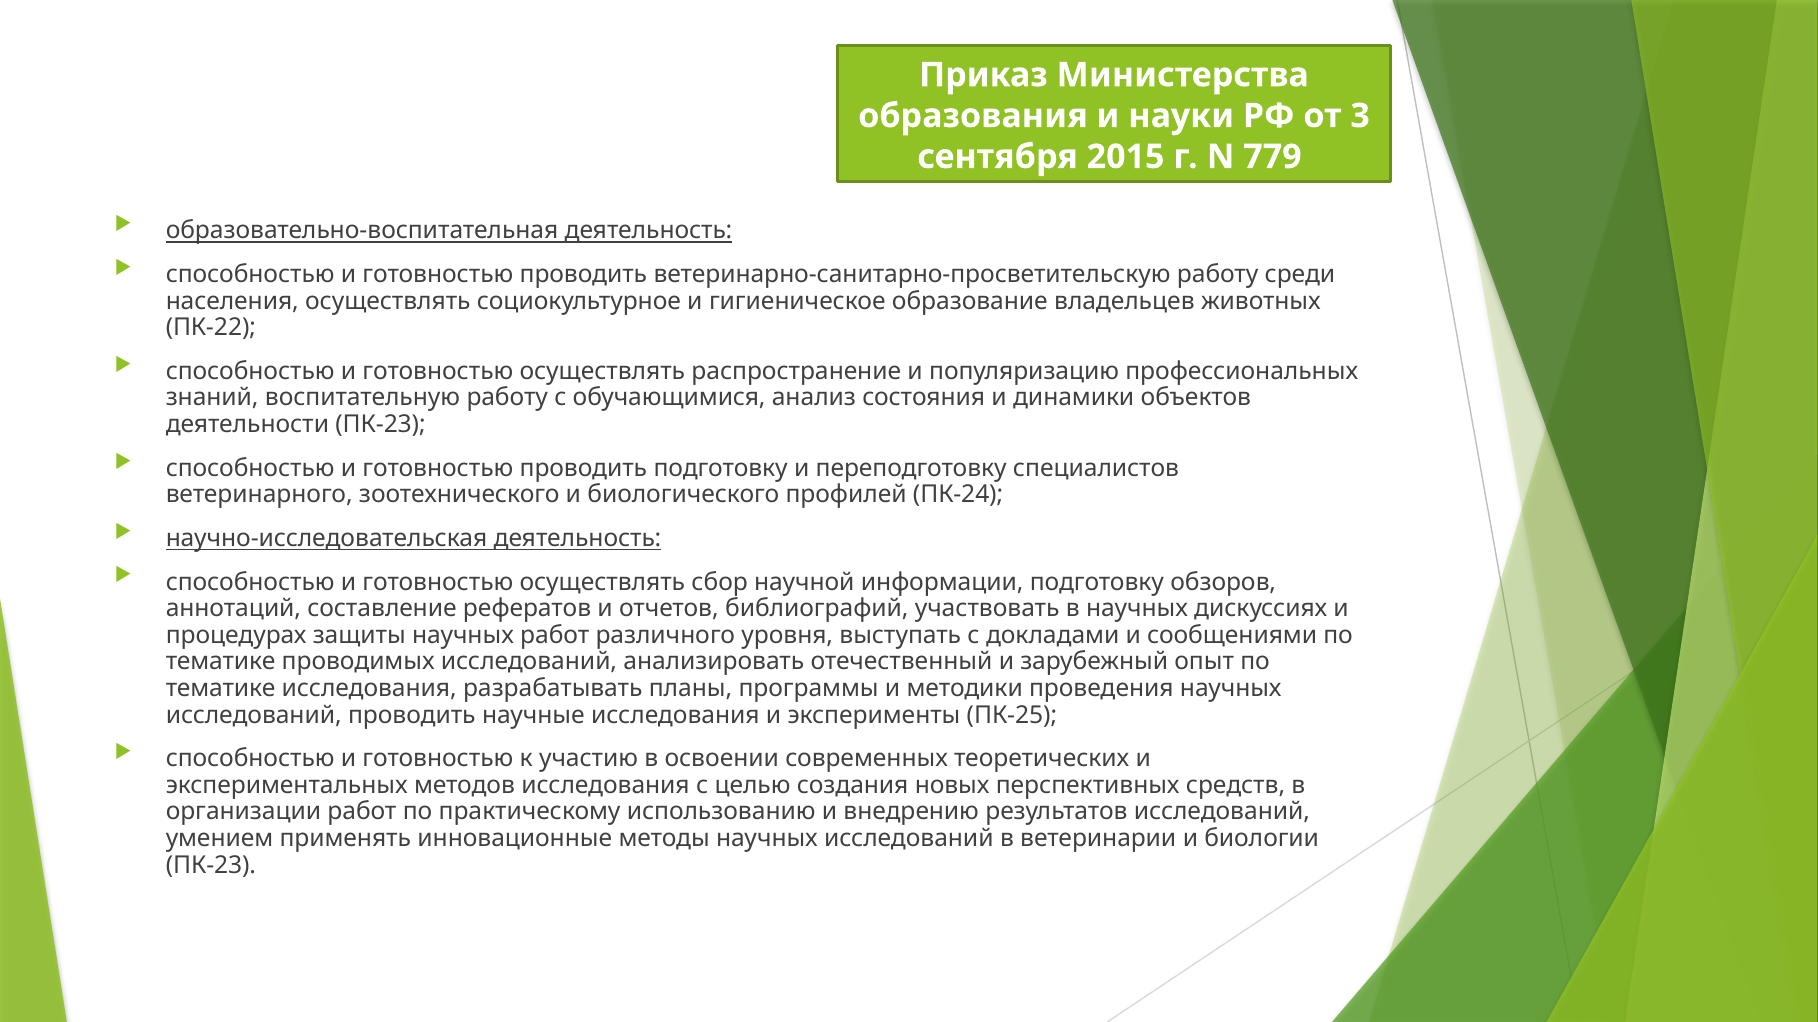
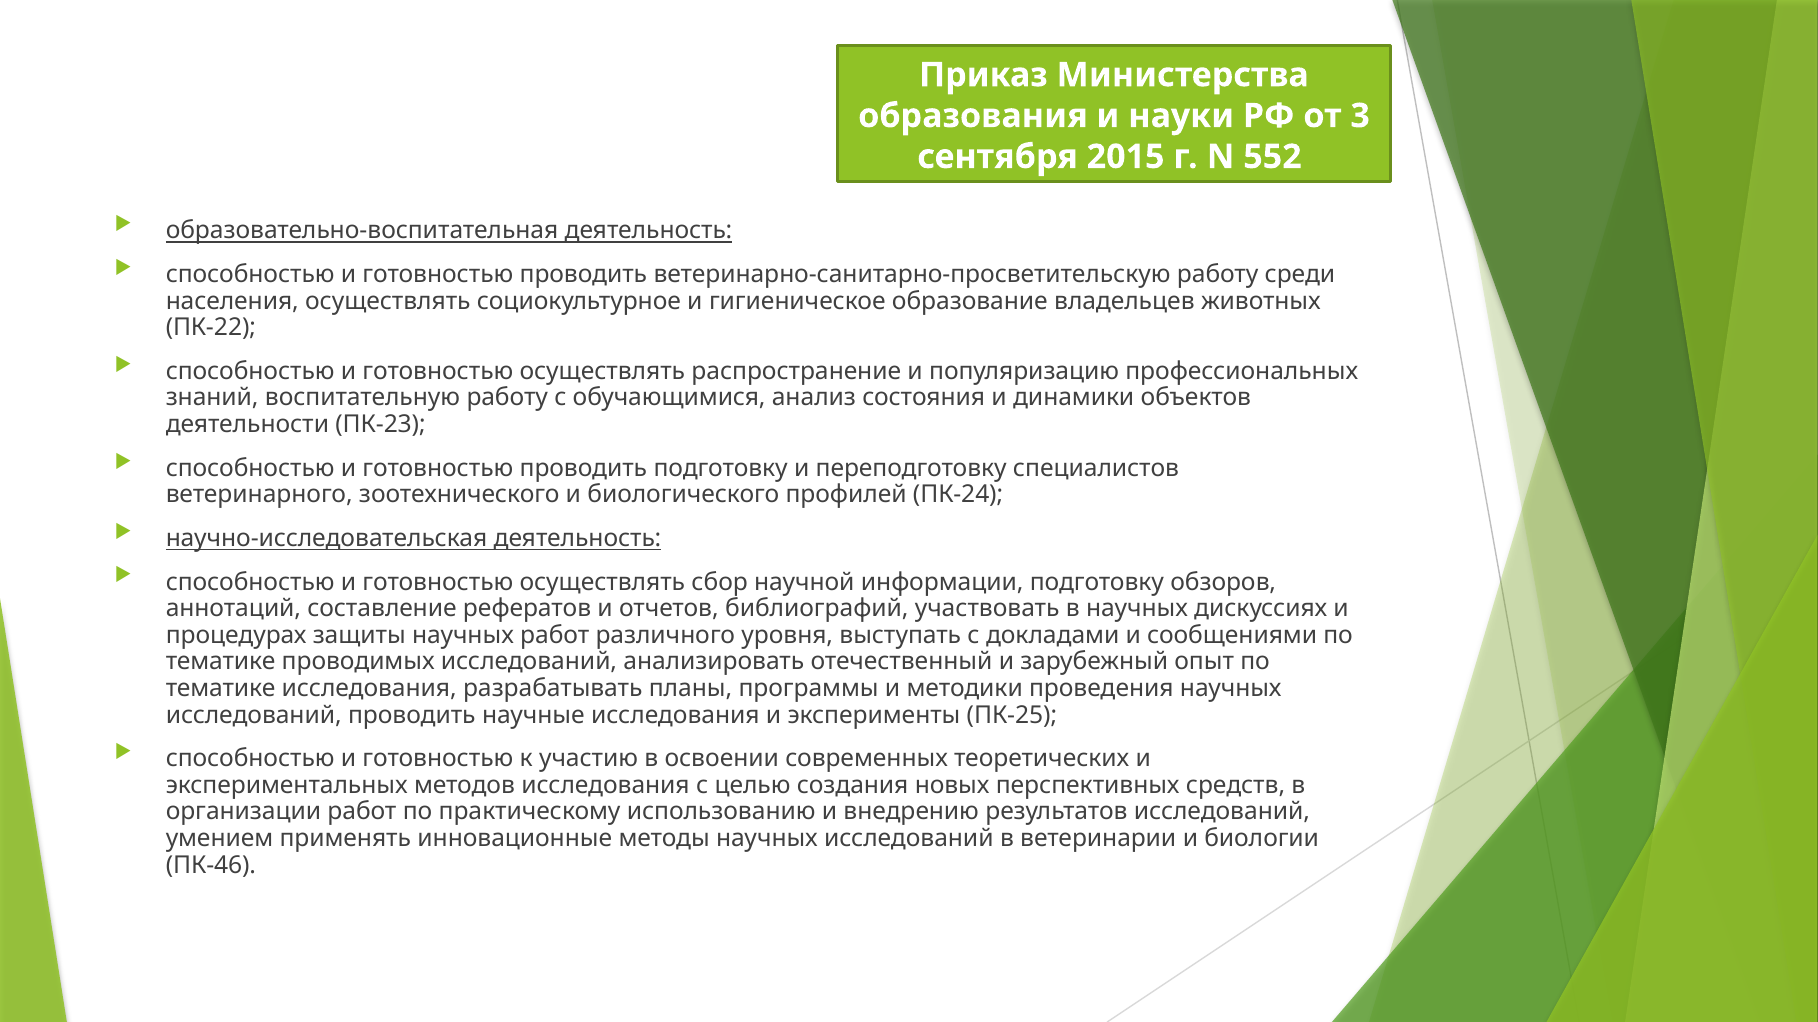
779: 779 -> 552
ПК-23 at (211, 866): ПК-23 -> ПК-46
